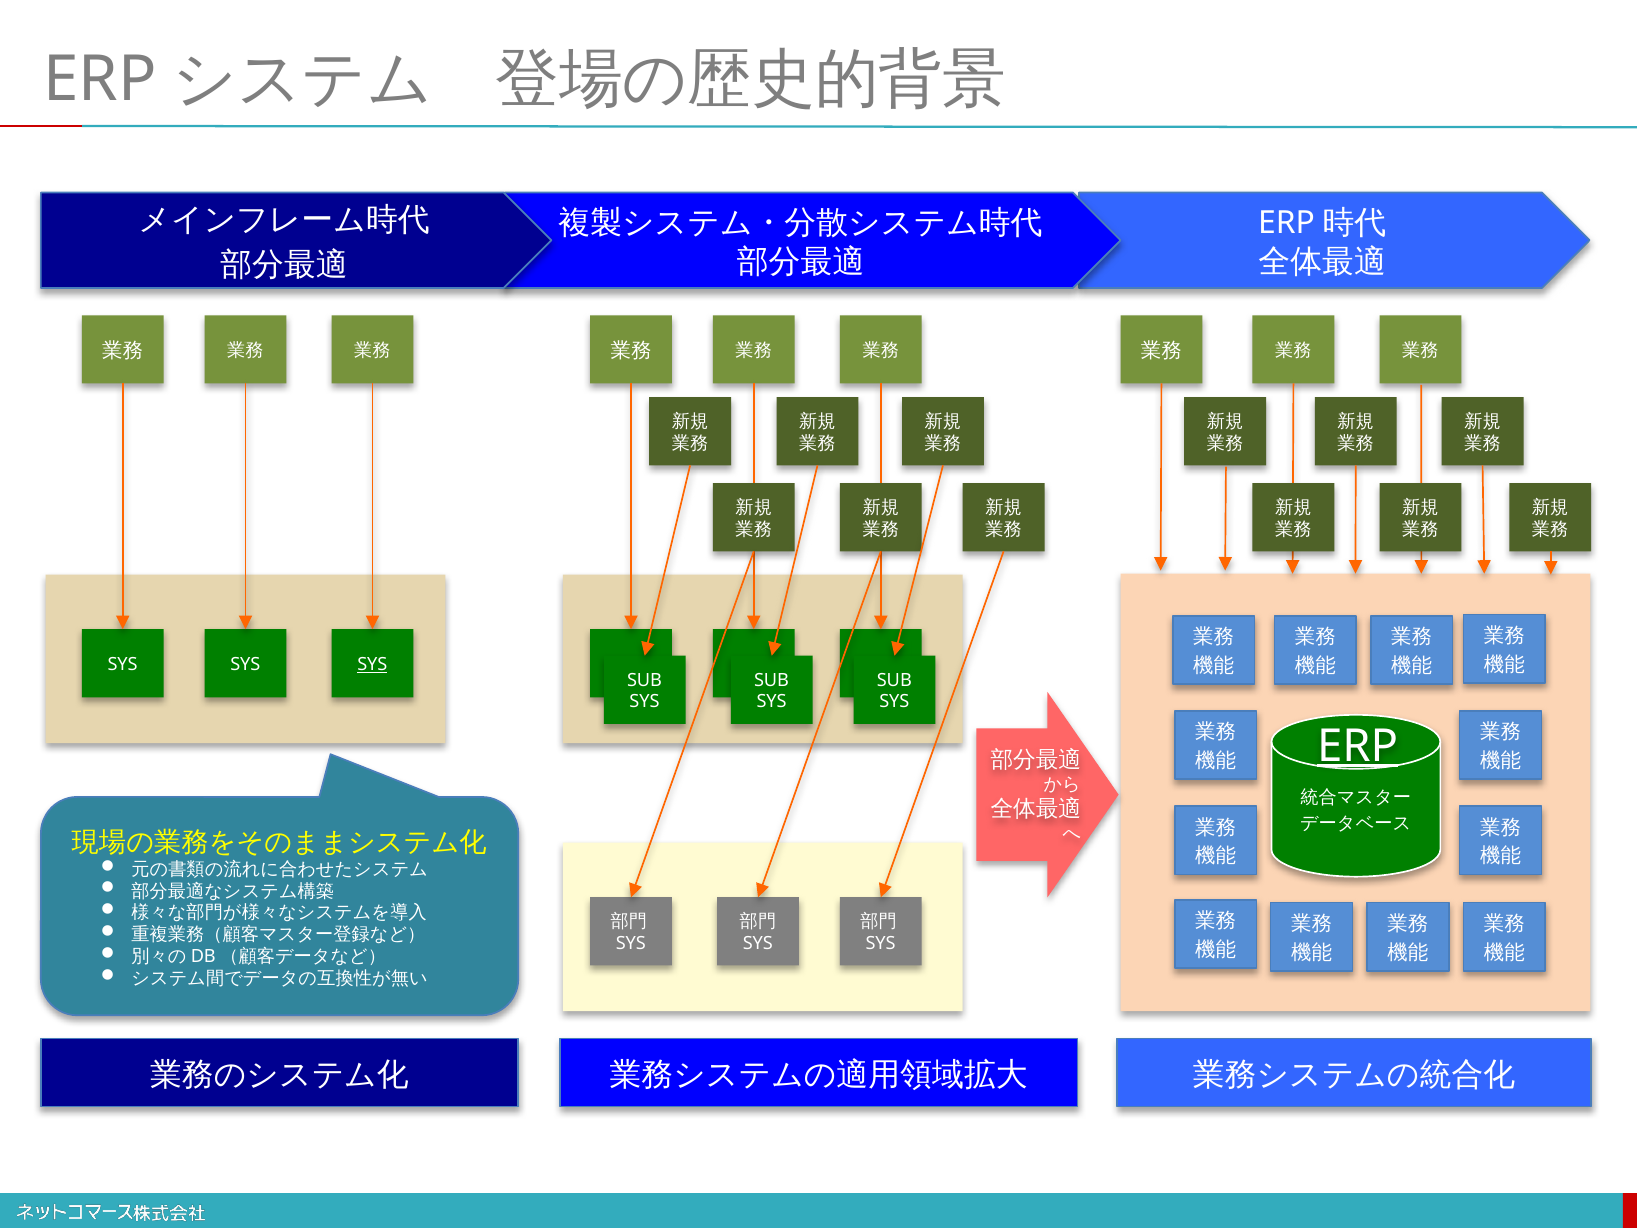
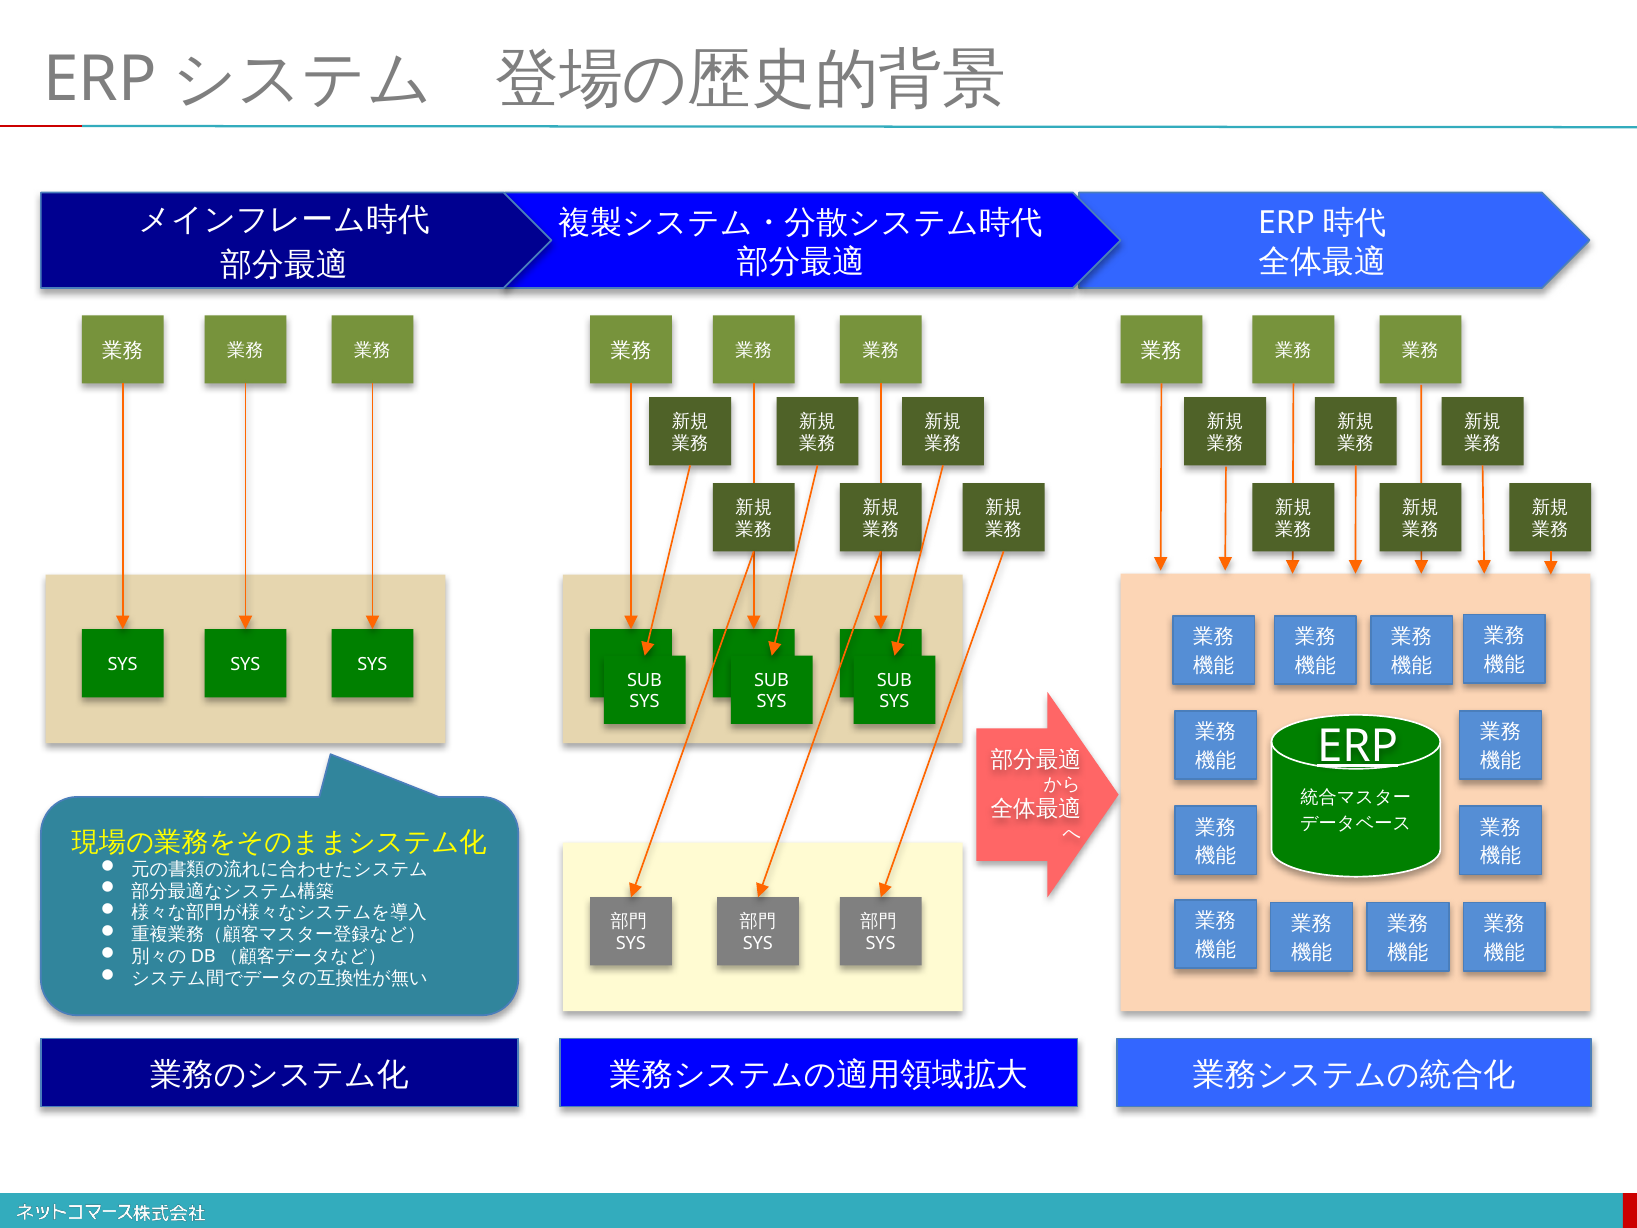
SYS at (372, 664) underline: present -> none
